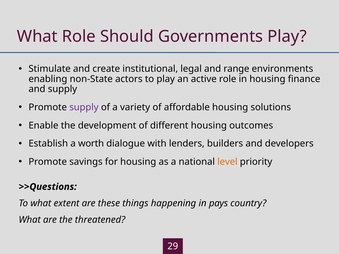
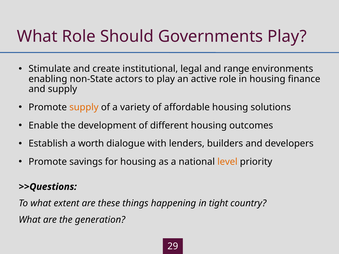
supply at (84, 107) colour: purple -> orange
pays: pays -> tight
threatened: threatened -> generation
